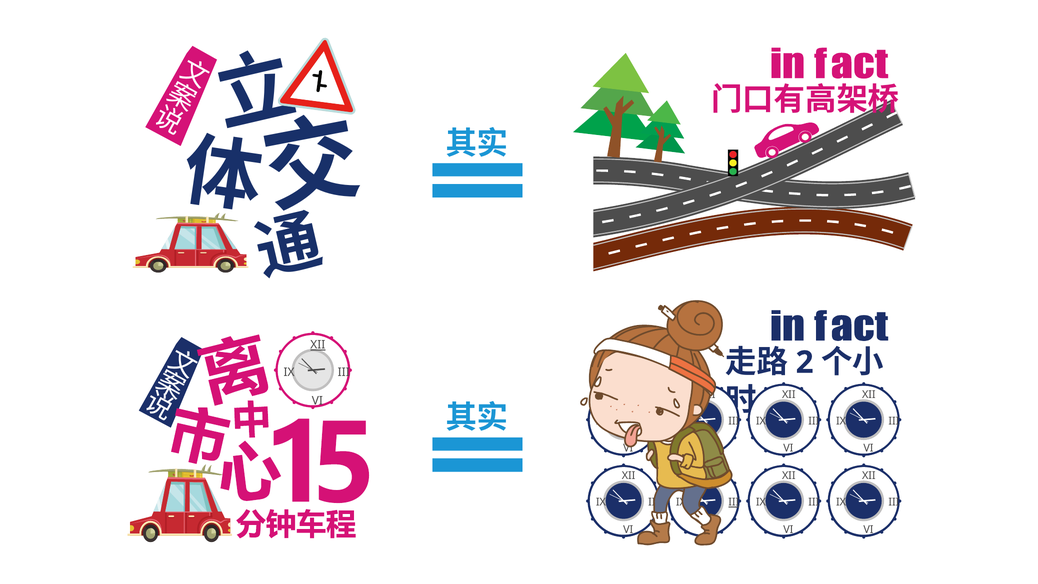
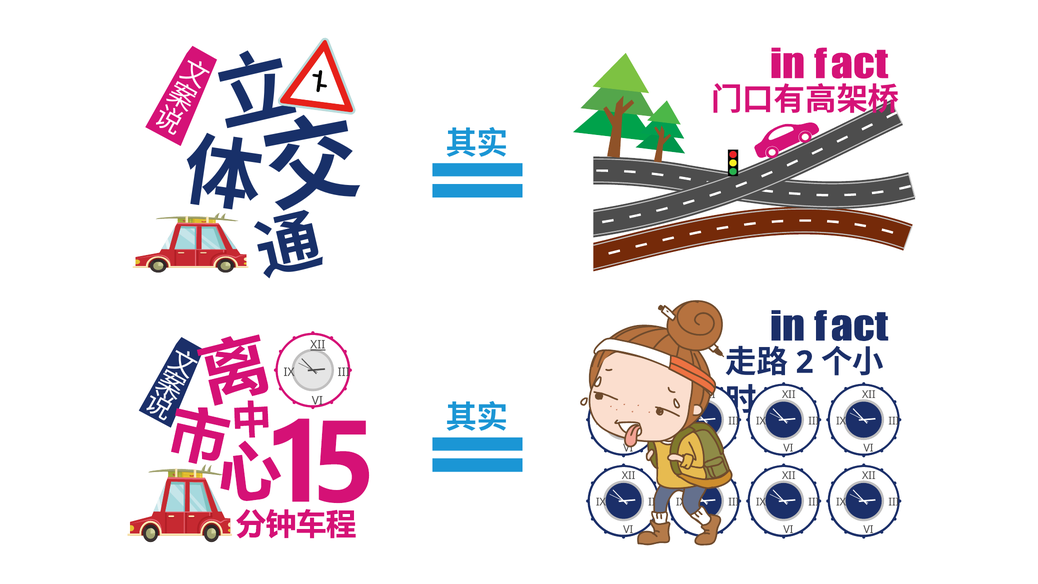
III at (734, 502) underline: present -> none
